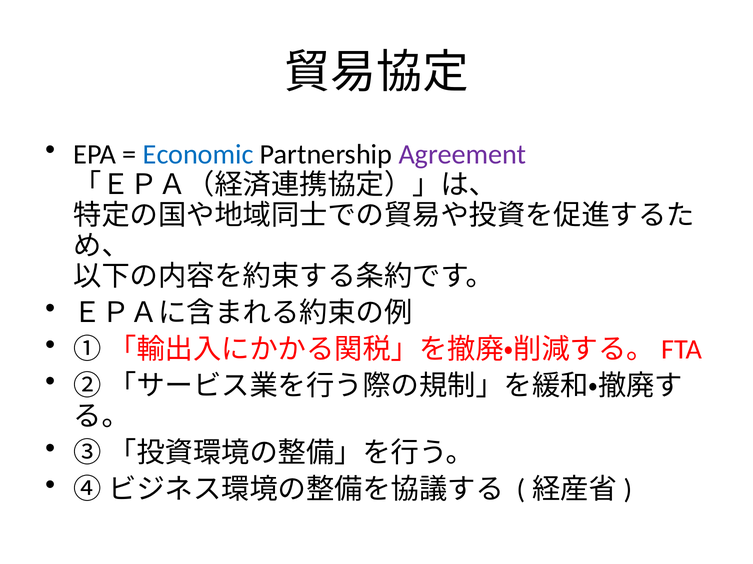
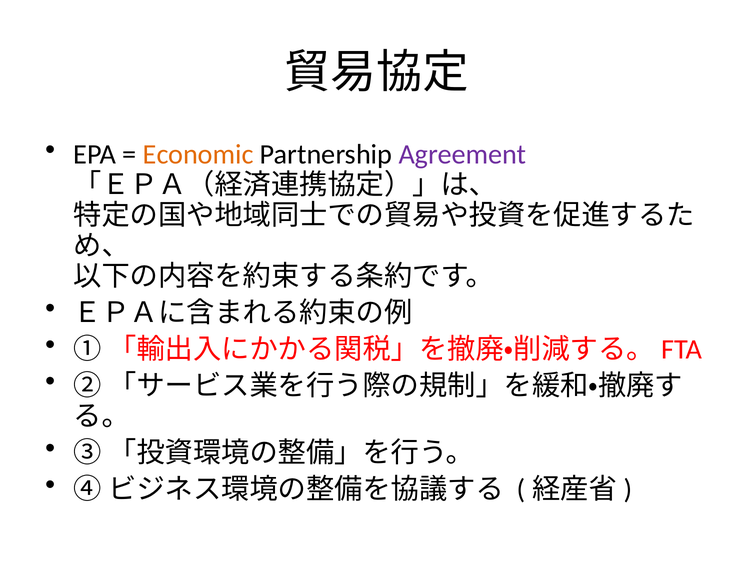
Economic colour: blue -> orange
